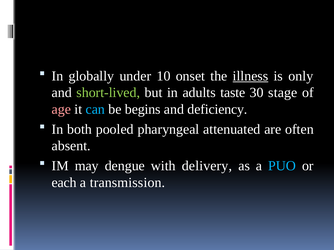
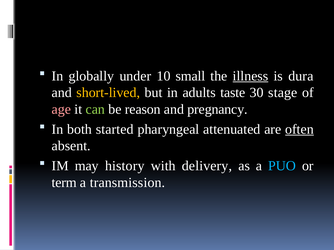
onset: onset -> small
only: only -> dura
short-lived colour: light green -> yellow
can colour: light blue -> light green
begins: begins -> reason
deficiency: deficiency -> pregnancy
pooled: pooled -> started
often underline: none -> present
dengue: dengue -> history
each: each -> term
